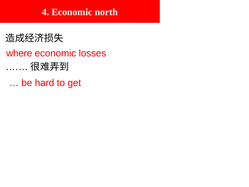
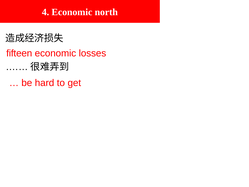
where: where -> fifteen
